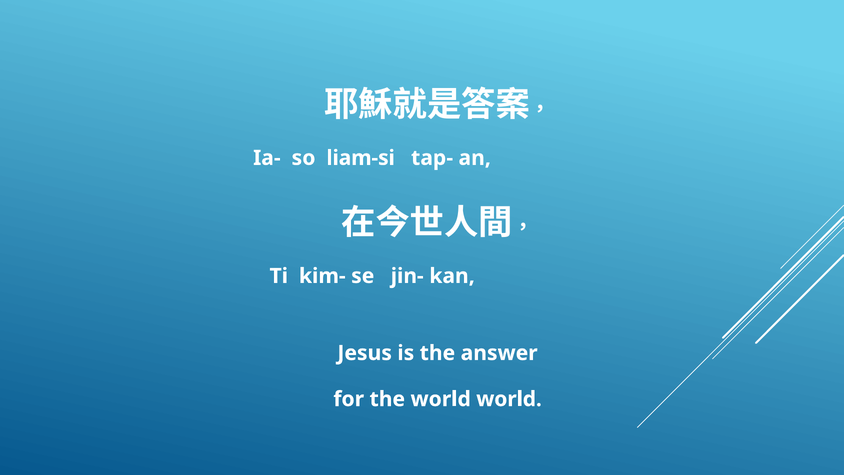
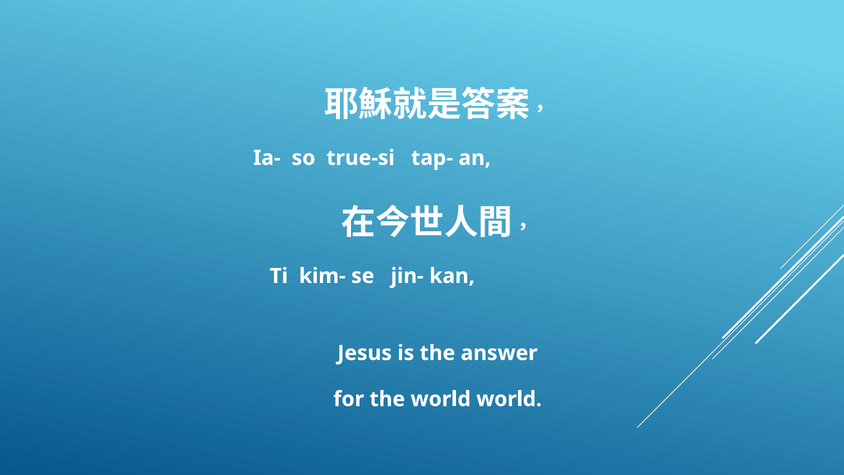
liam-si: liam-si -> true-si
